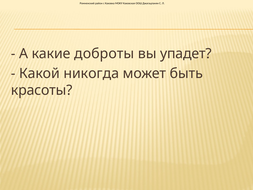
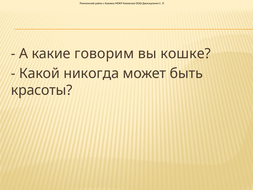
доброты: доброты -> говорим
упадет: упадет -> кошке
